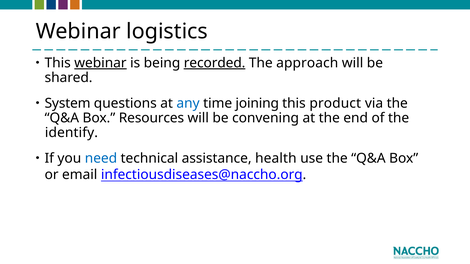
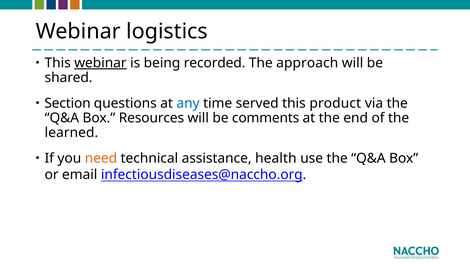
recorded underline: present -> none
System: System -> Section
joining: joining -> served
convening: convening -> comments
identify: identify -> learned
need colour: blue -> orange
